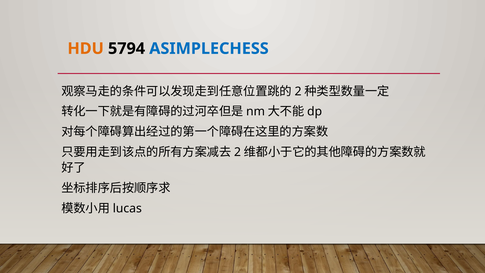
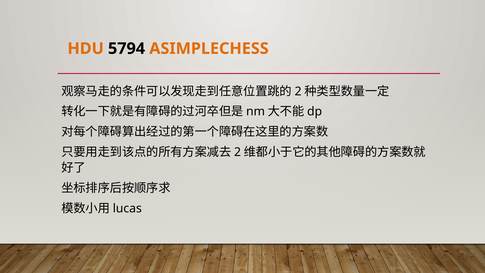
ASIMPLECHESS colour: blue -> orange
